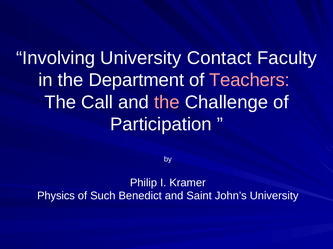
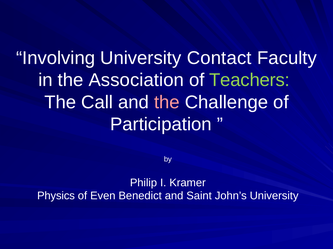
Department: Department -> Association
Teachers colour: pink -> light green
Such: Such -> Even
